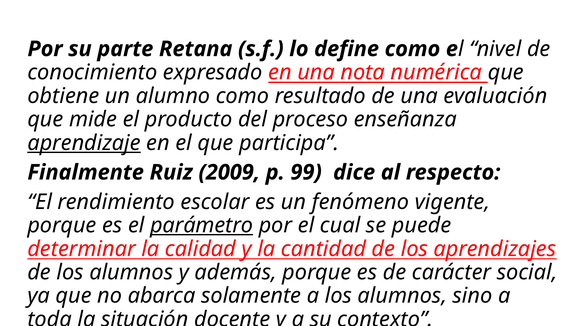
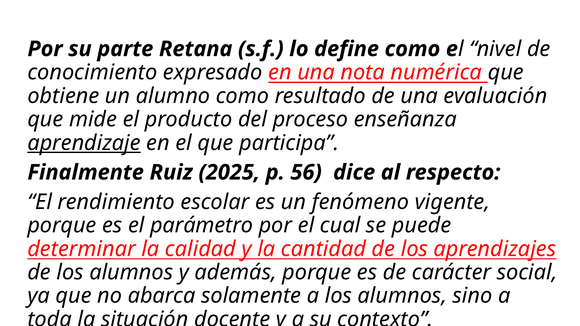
2009: 2009 -> 2025
99: 99 -> 56
parámetro underline: present -> none
